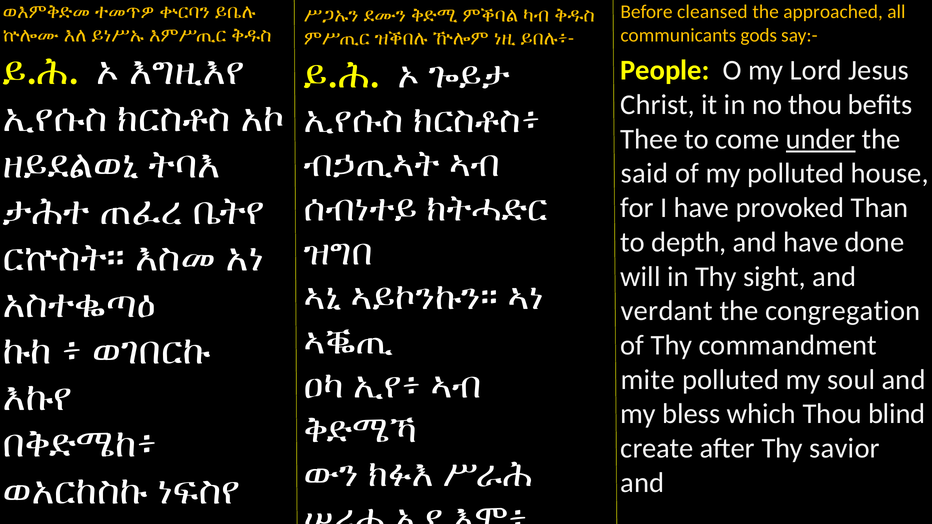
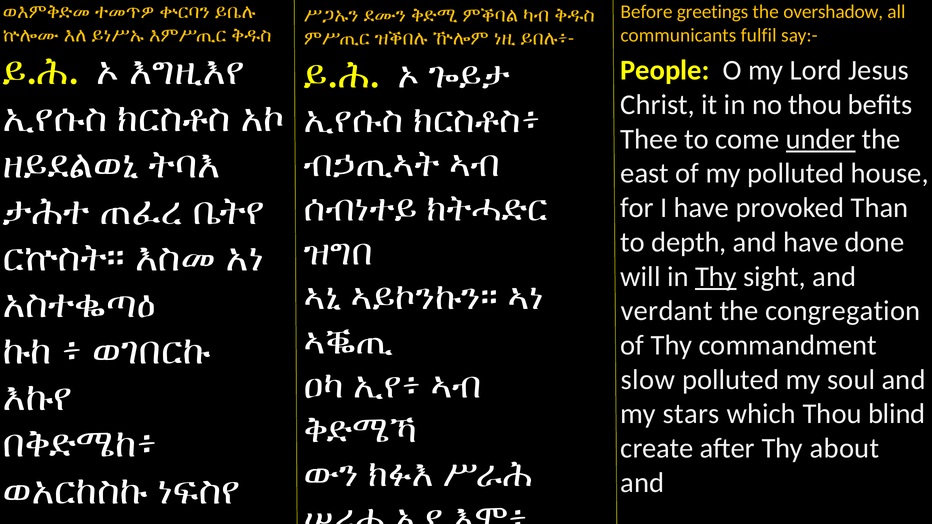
cleansed: cleansed -> greetings
approached: approached -> overshadow
gods: gods -> fulfil
said: said -> east
Thy at (716, 277) underline: none -> present
mite: mite -> slow
bless: bless -> stars
savior: savior -> about
